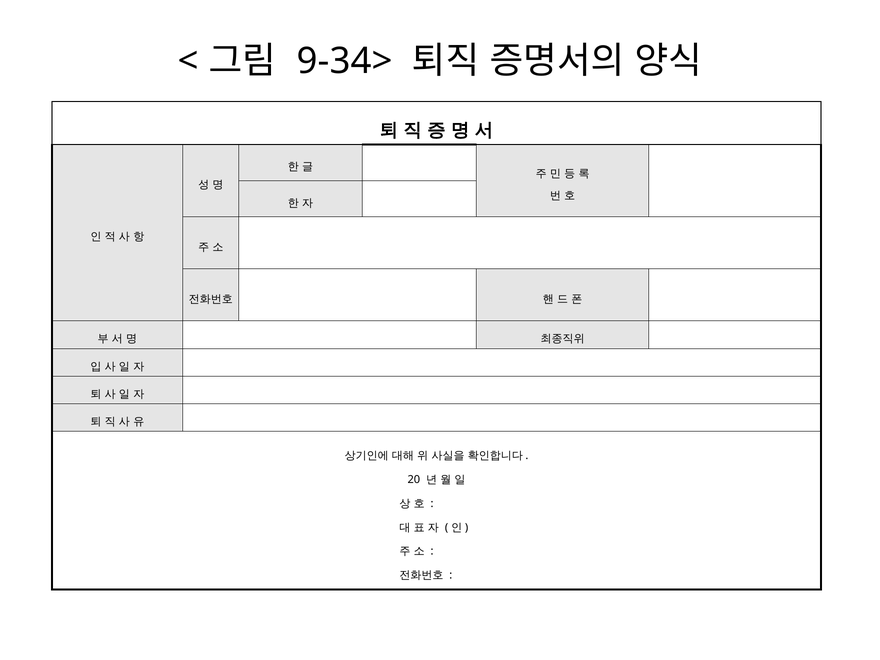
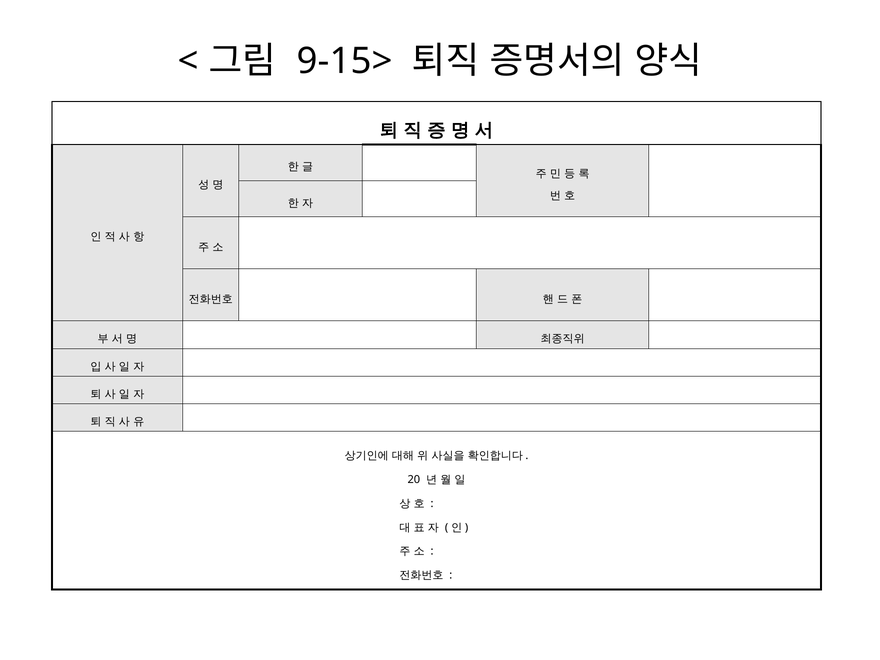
9-34>: 9-34> -> 9-15>
